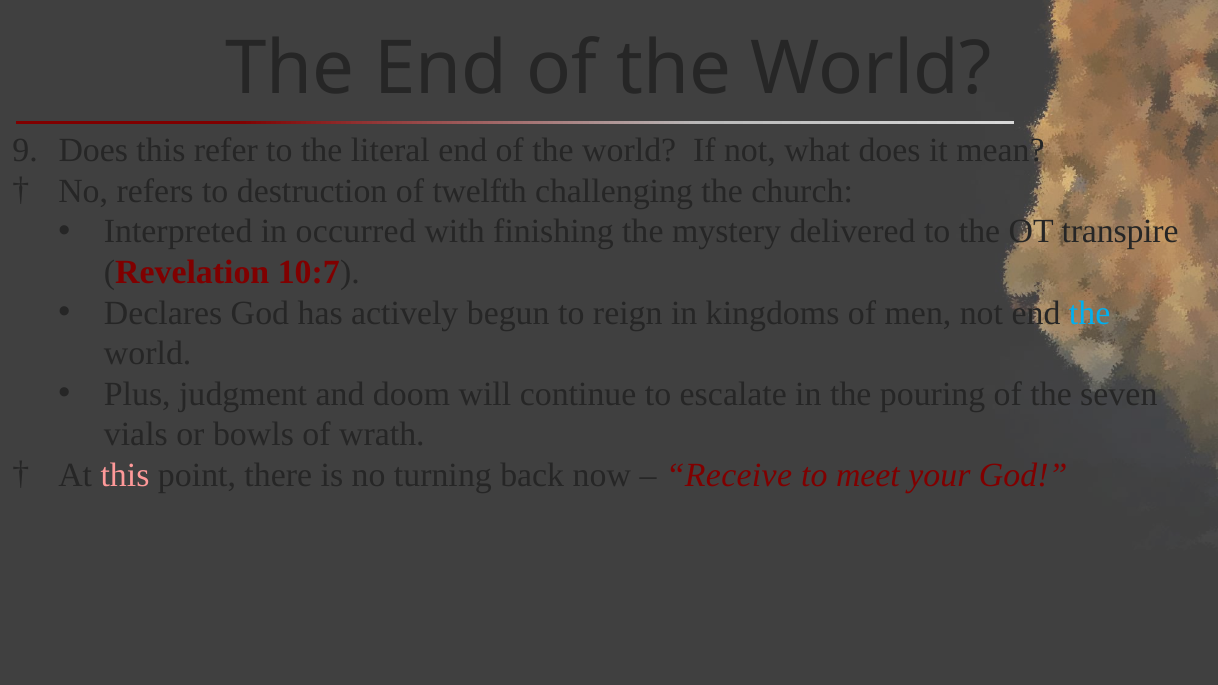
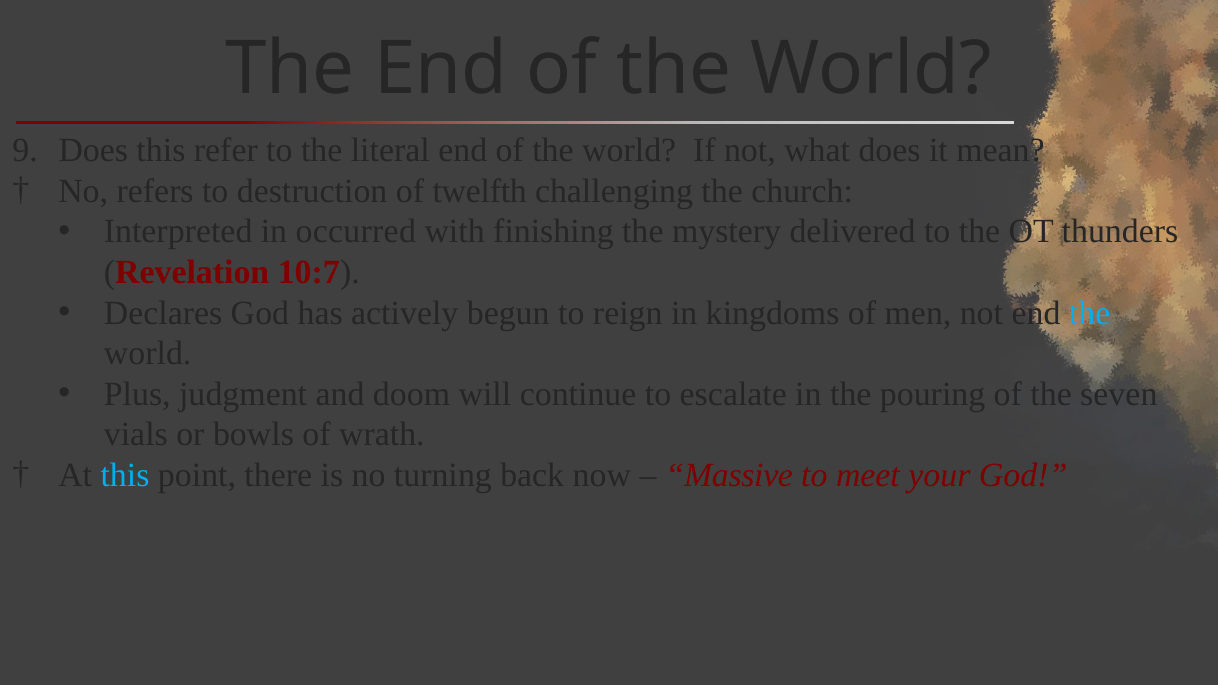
transpire: transpire -> thunders
this at (125, 476) colour: pink -> light blue
Receive: Receive -> Massive
